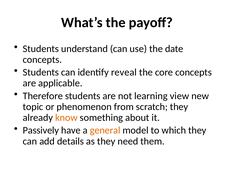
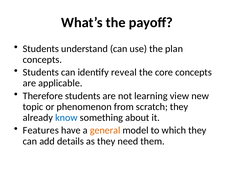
date: date -> plan
know colour: orange -> blue
Passively: Passively -> Features
